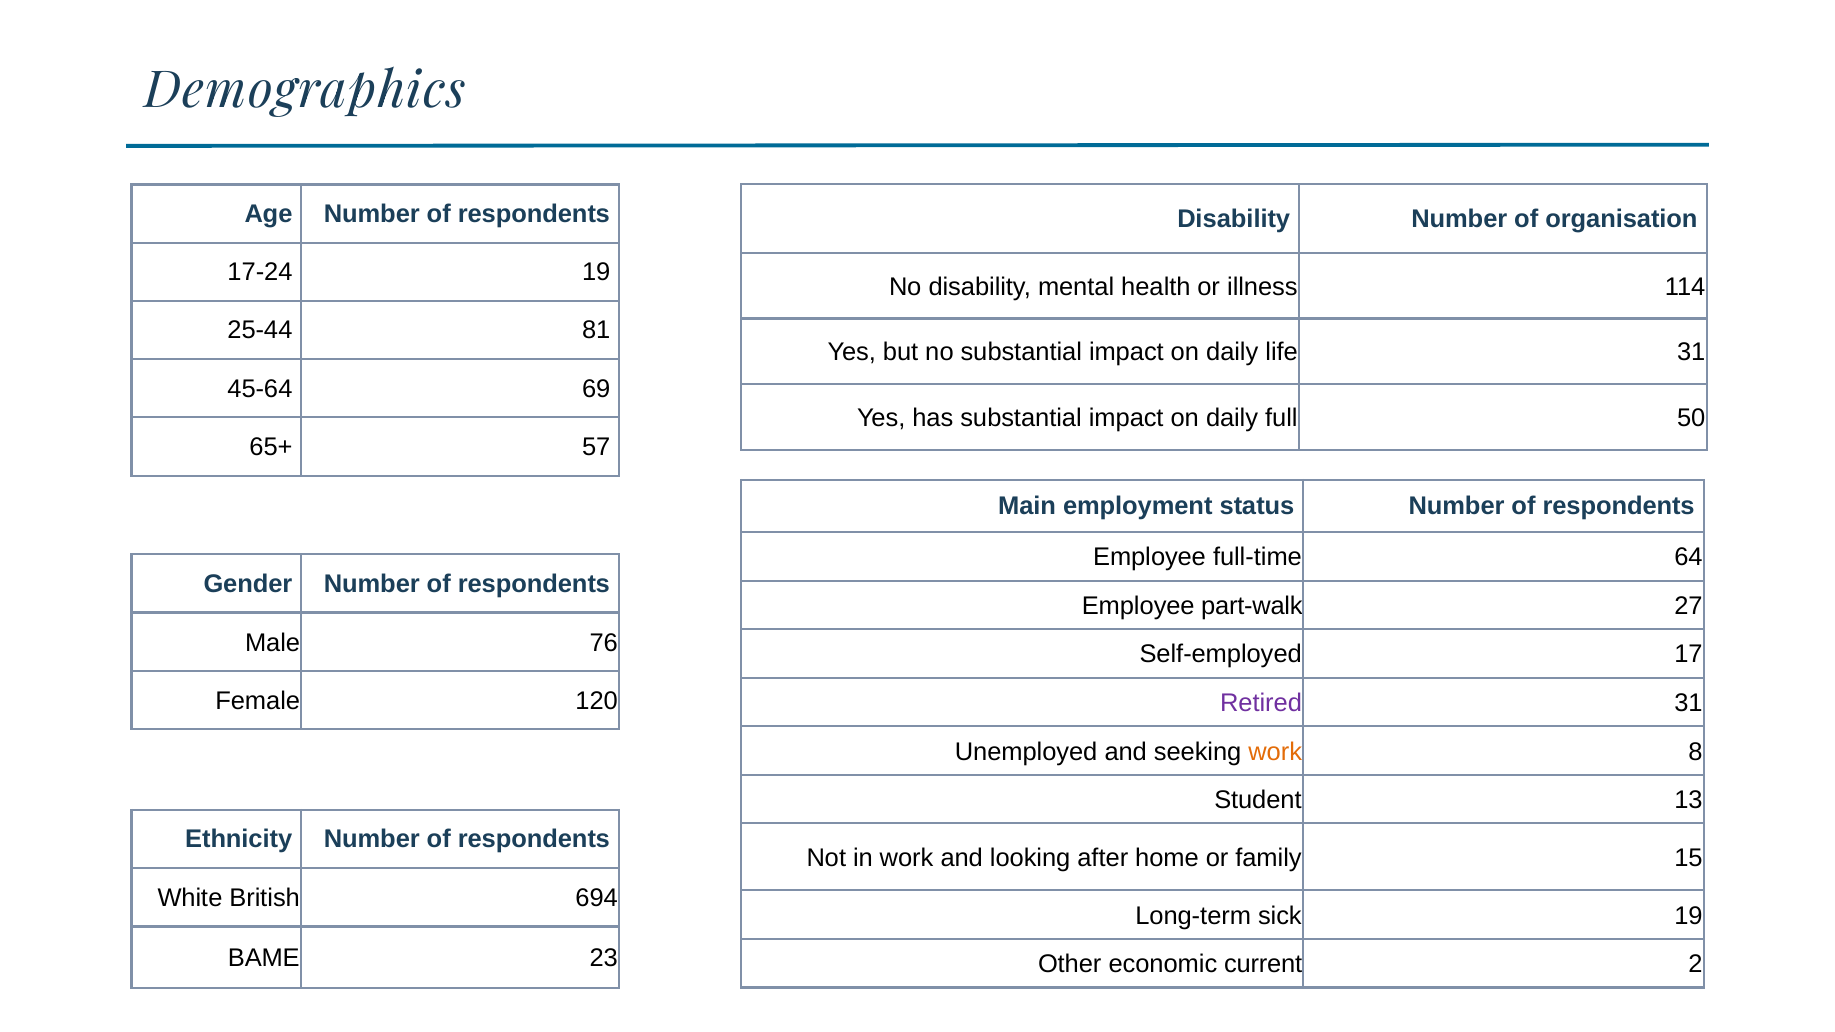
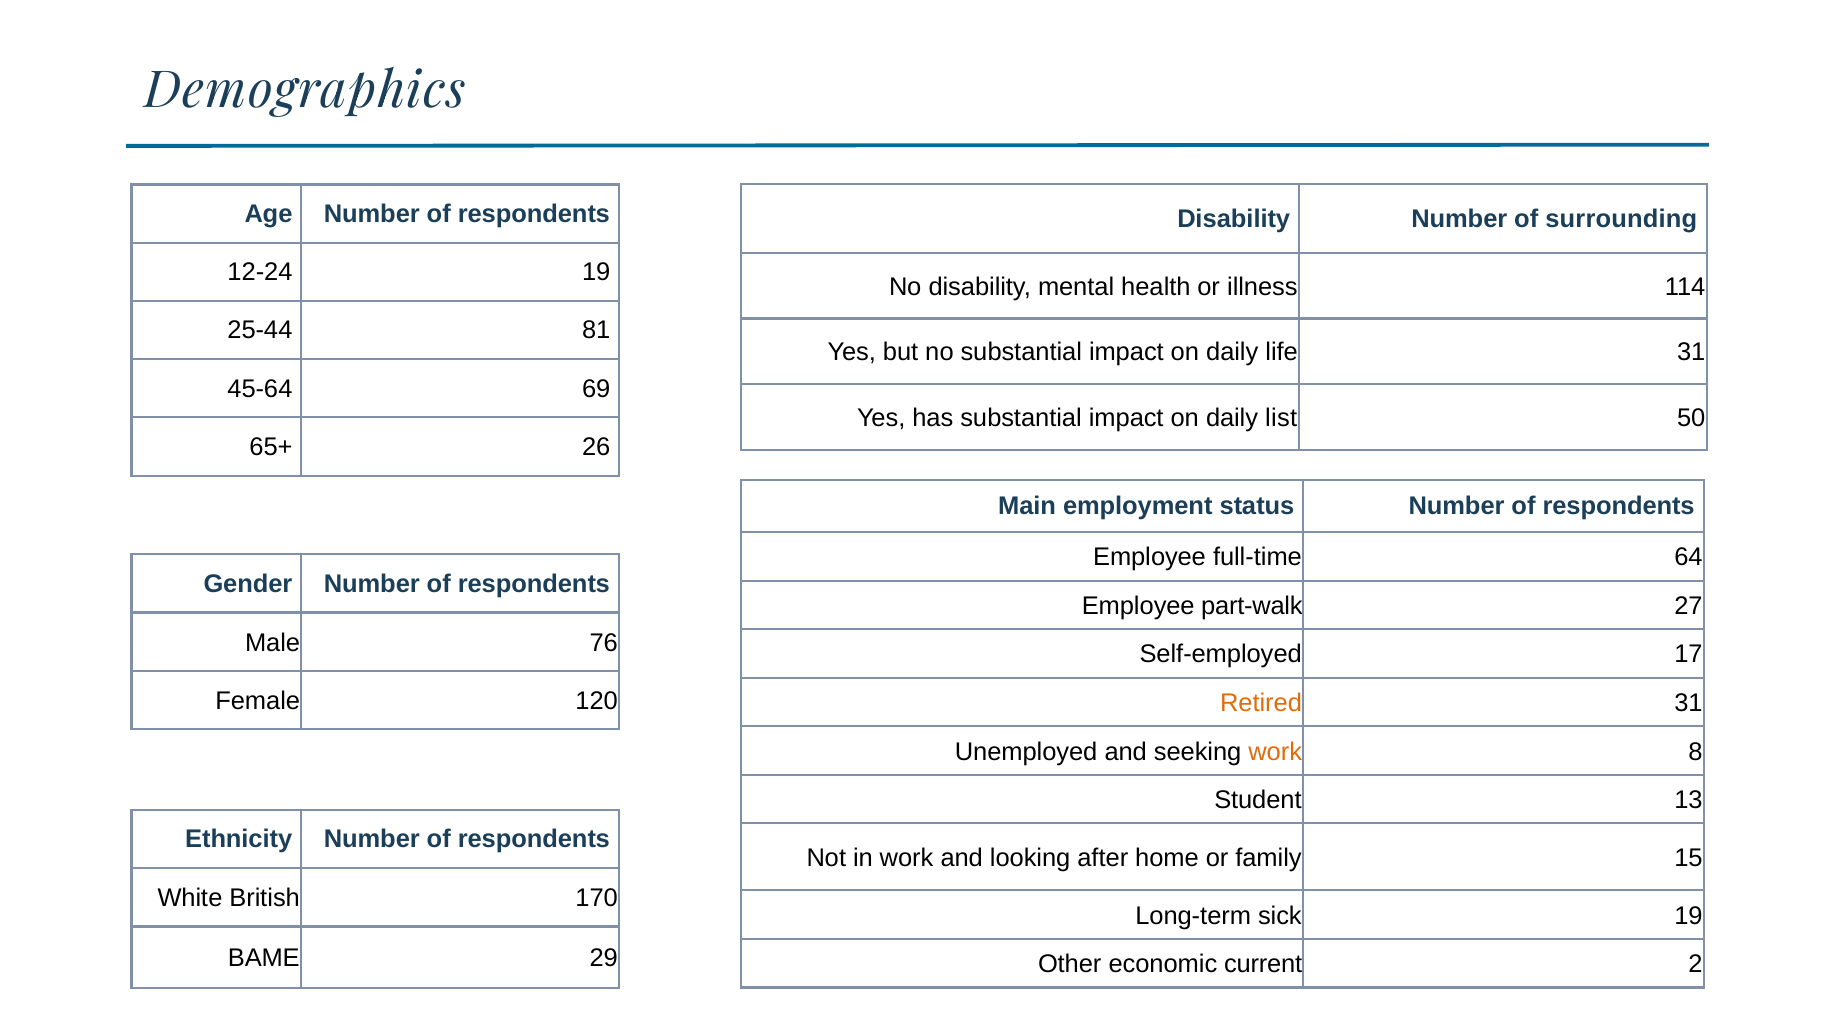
organisation: organisation -> surrounding
17-24: 17-24 -> 12-24
full: full -> list
57: 57 -> 26
Retired colour: purple -> orange
694: 694 -> 170
23: 23 -> 29
